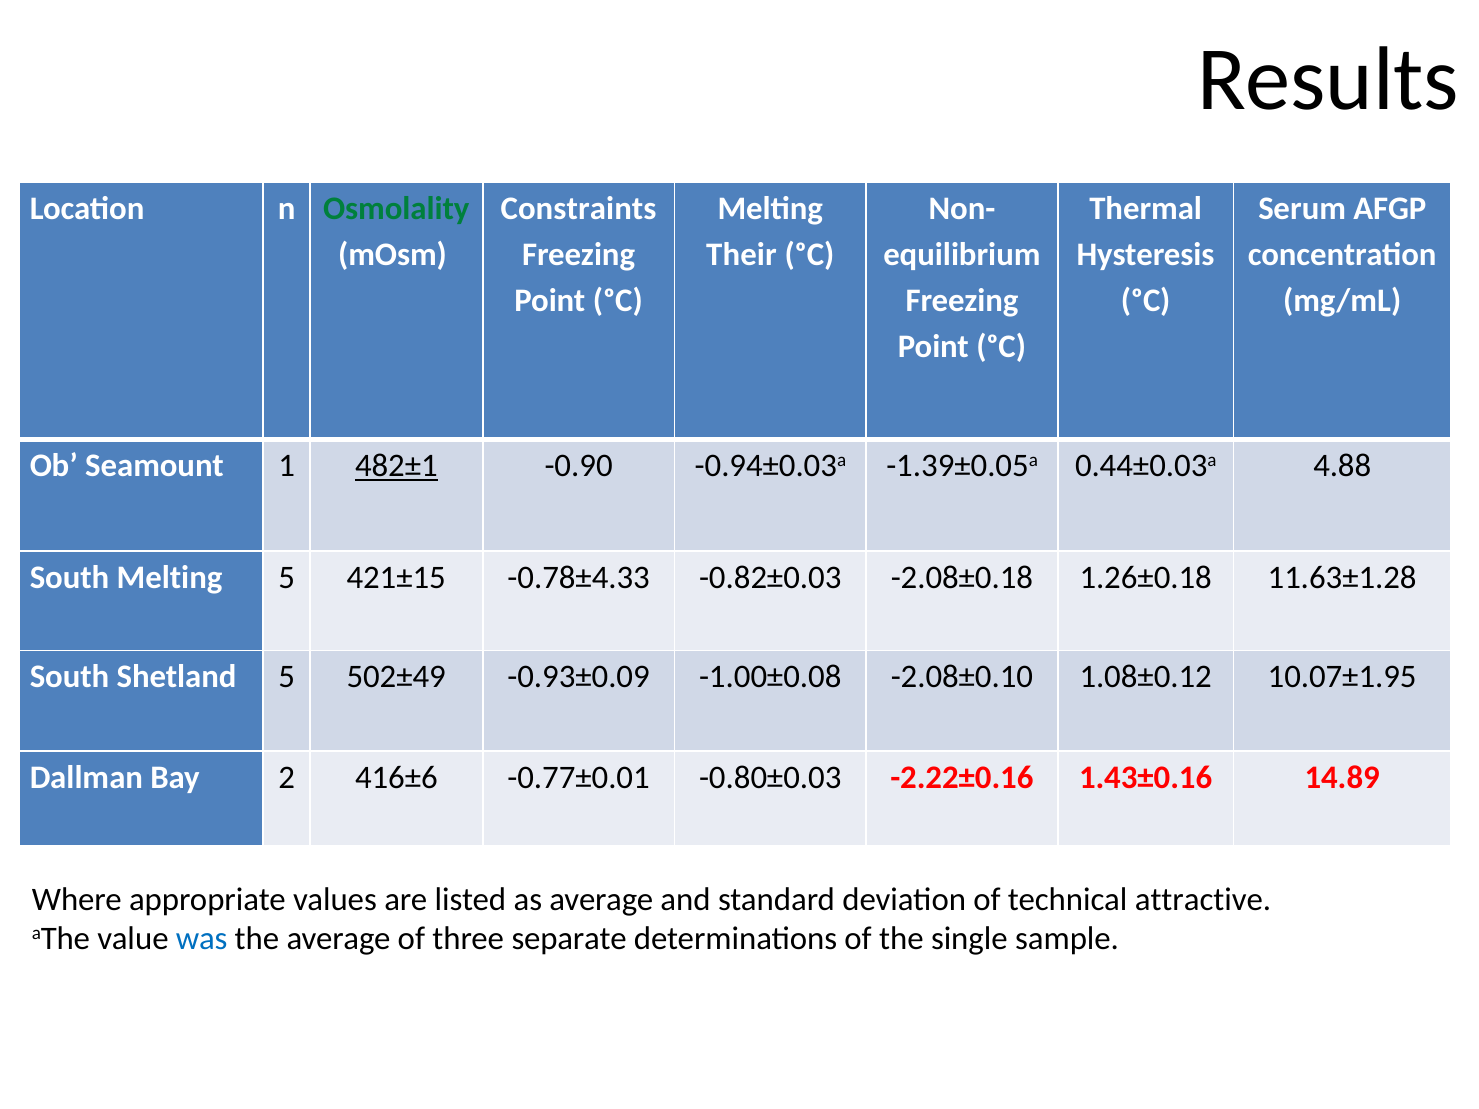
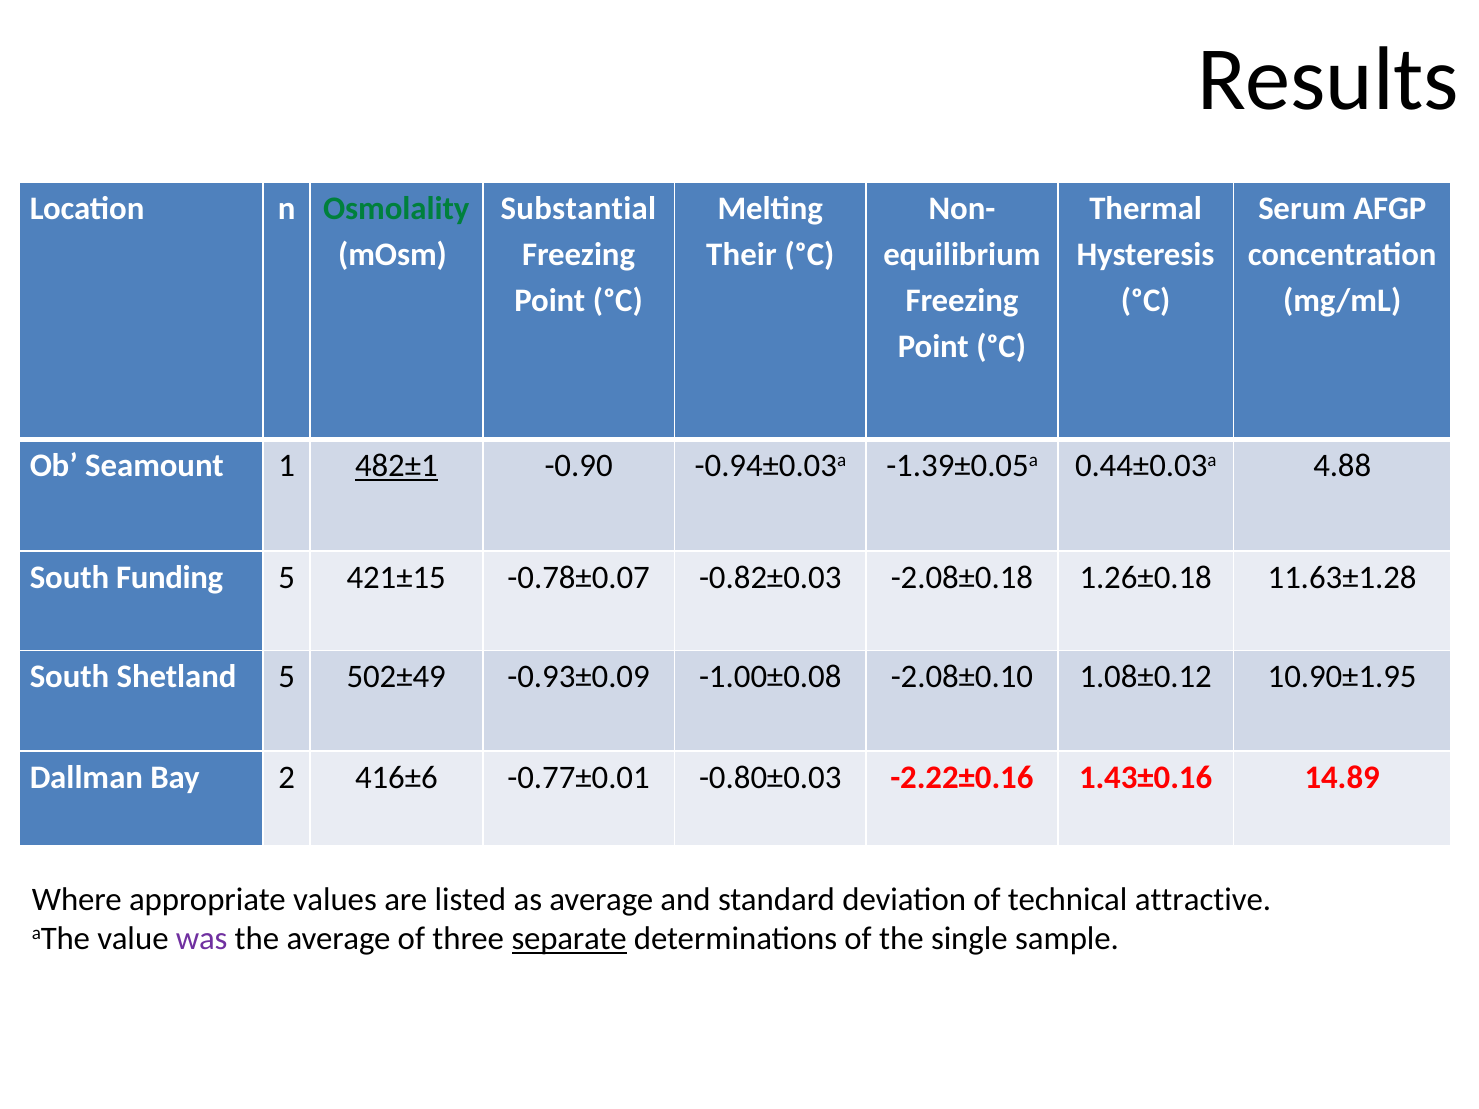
Constraints: Constraints -> Substantial
South Melting: Melting -> Funding
-0.78±4.33: -0.78±4.33 -> -0.78±0.07
10.07±1.95: 10.07±1.95 -> 10.90±1.95
was colour: blue -> purple
separate underline: none -> present
